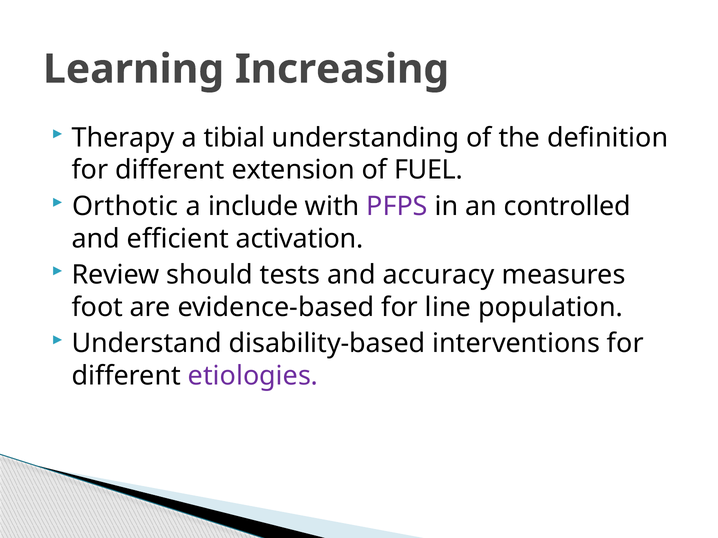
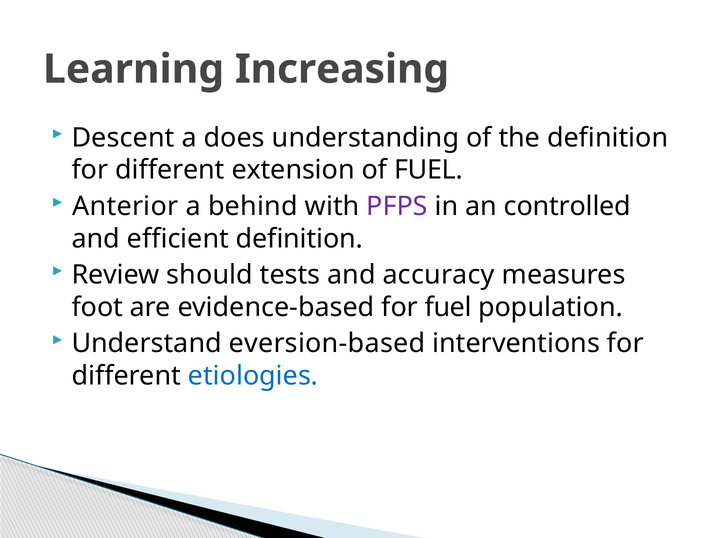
Therapy: Therapy -> Descent
tibial: tibial -> does
Orthotic: Orthotic -> Anterior
include: include -> behind
efficient activation: activation -> definition
for line: line -> fuel
disability-based: disability-based -> eversion-based
etiologies colour: purple -> blue
